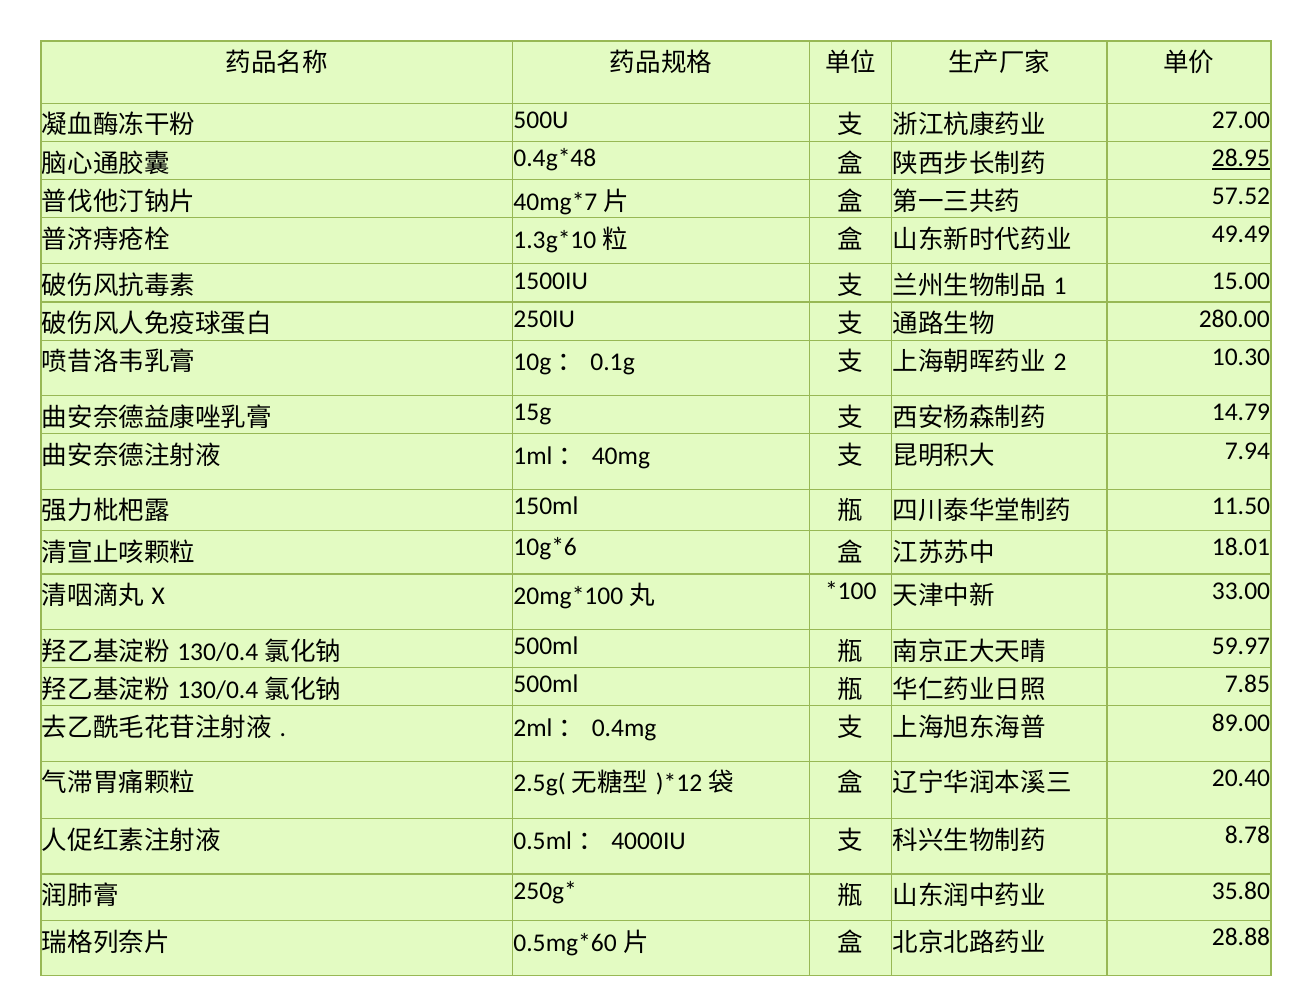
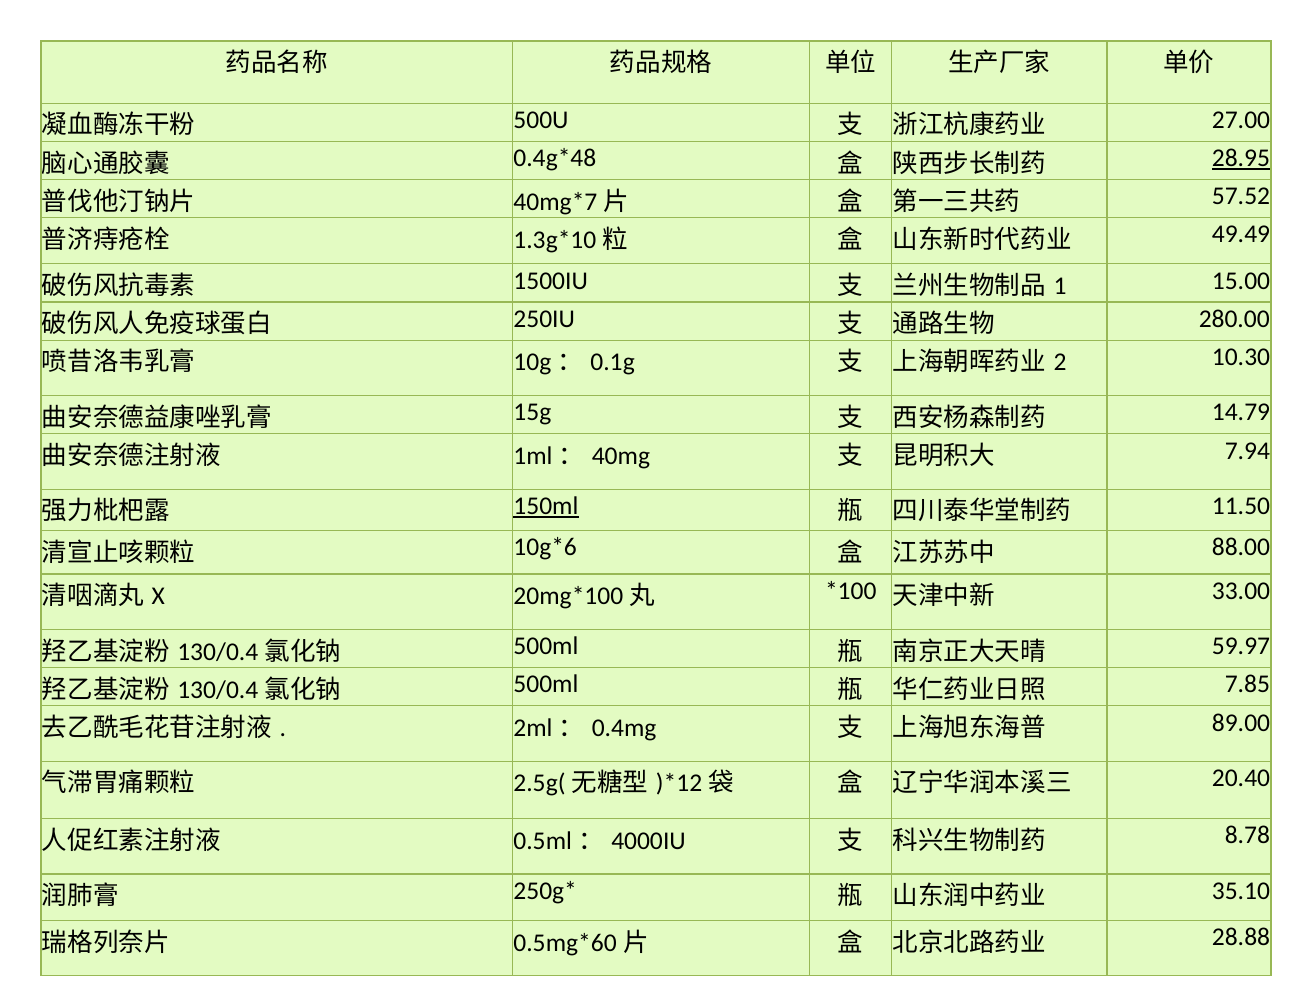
150ml underline: none -> present
18.01: 18.01 -> 88.00
35.80: 35.80 -> 35.10
